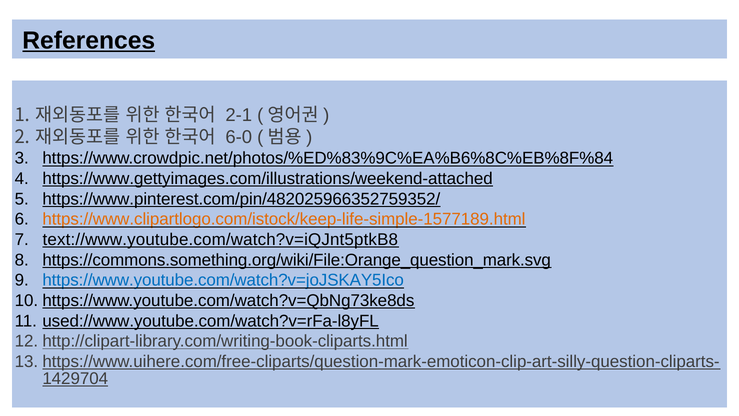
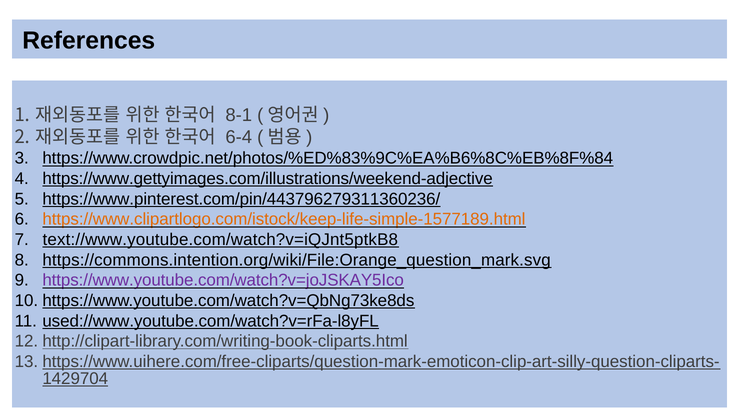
References underline: present -> none
2-1: 2-1 -> 8-1
6-0: 6-0 -> 6-4
https://www.gettyimages.com/illustrations/weekend-attached: https://www.gettyimages.com/illustrations/weekend-attached -> https://www.gettyimages.com/illustrations/weekend-adjective
https://www.pinterest.com/pin/482025966352759352/: https://www.pinterest.com/pin/482025966352759352/ -> https://www.pinterest.com/pin/443796279311360236/
https://commons.something.org/wiki/File:Orange_question_mark.svg: https://commons.something.org/wiki/File:Orange_question_mark.svg -> https://commons.intention.org/wiki/File:Orange_question_mark.svg
https://www.youtube.com/watch?v=joJSKAY5Ico colour: blue -> purple
